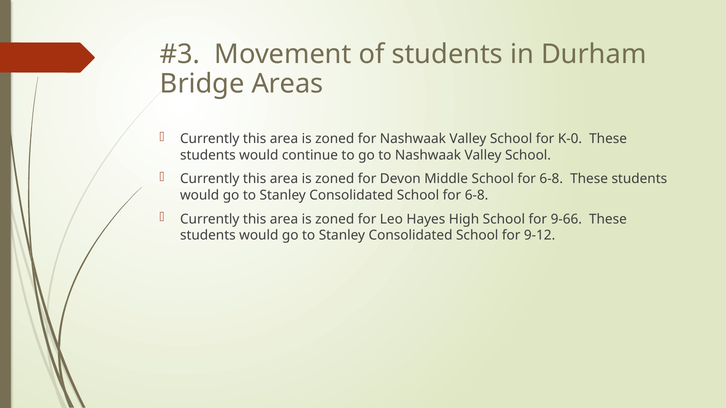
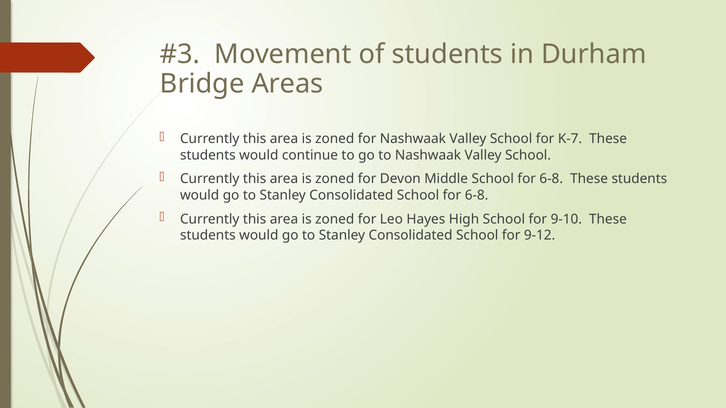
K-0: K-0 -> K-7
9-66: 9-66 -> 9-10
